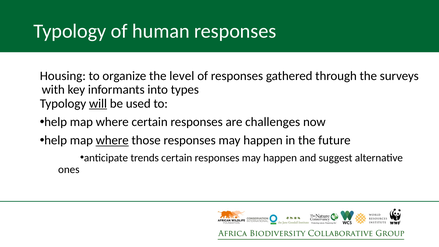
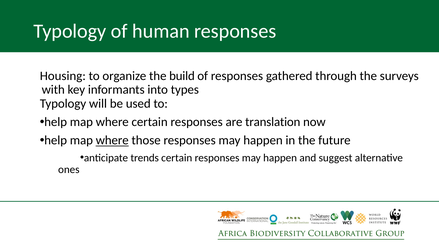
level: level -> build
will underline: present -> none
challenges: challenges -> translation
